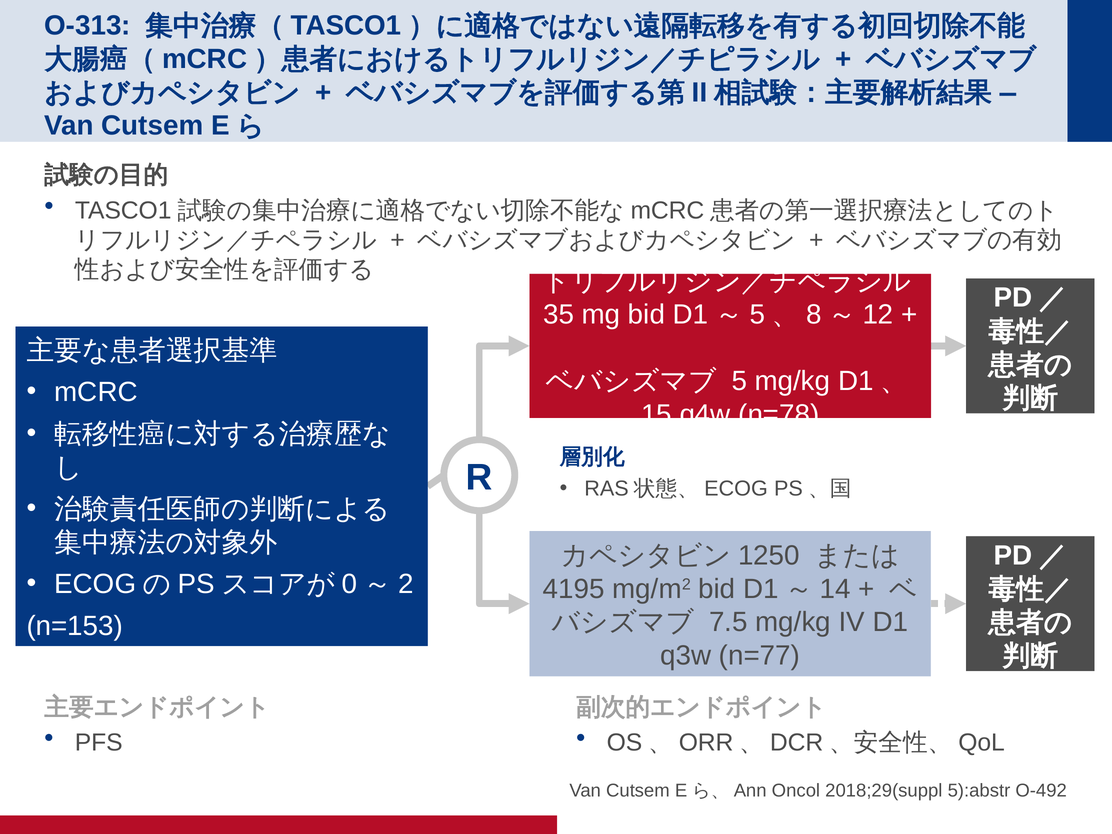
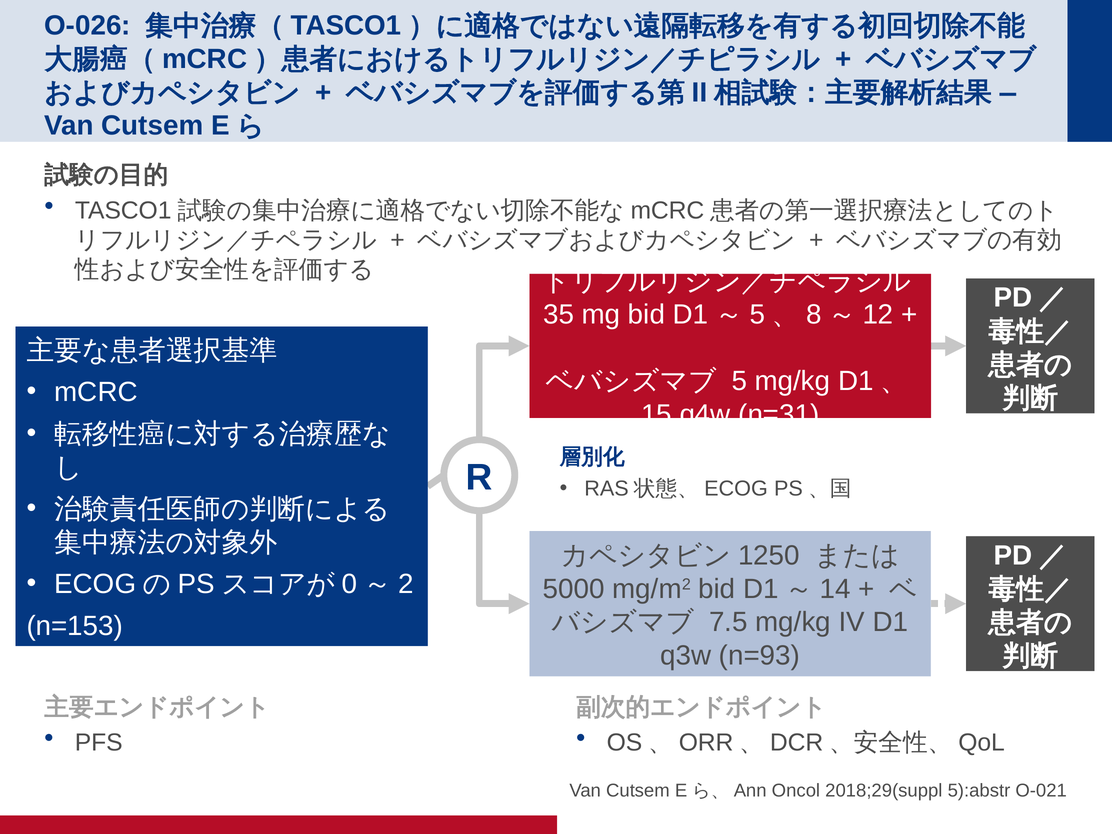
O-313: O-313 -> O-026
n=78: n=78 -> n=31
4195: 4195 -> 5000
n=77: n=77 -> n=93
O-492: O-492 -> O-021
